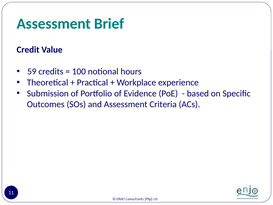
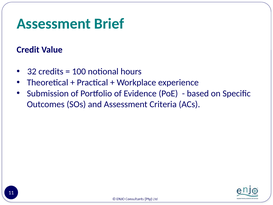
59: 59 -> 32
